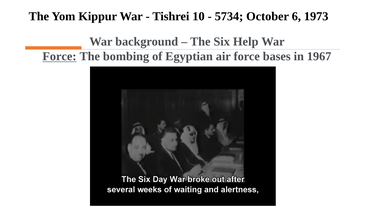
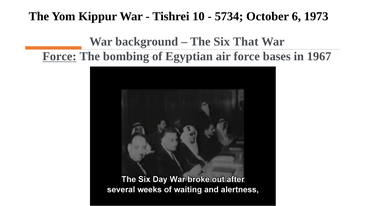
Help: Help -> That
